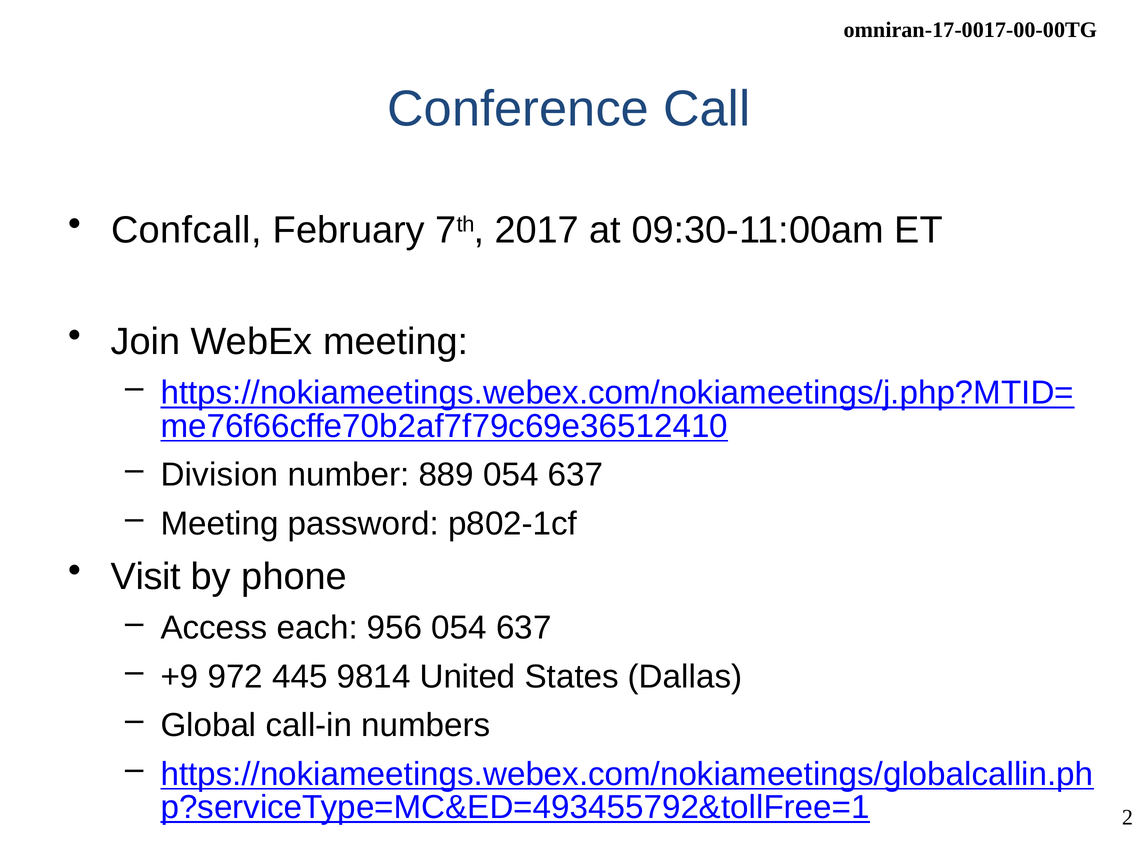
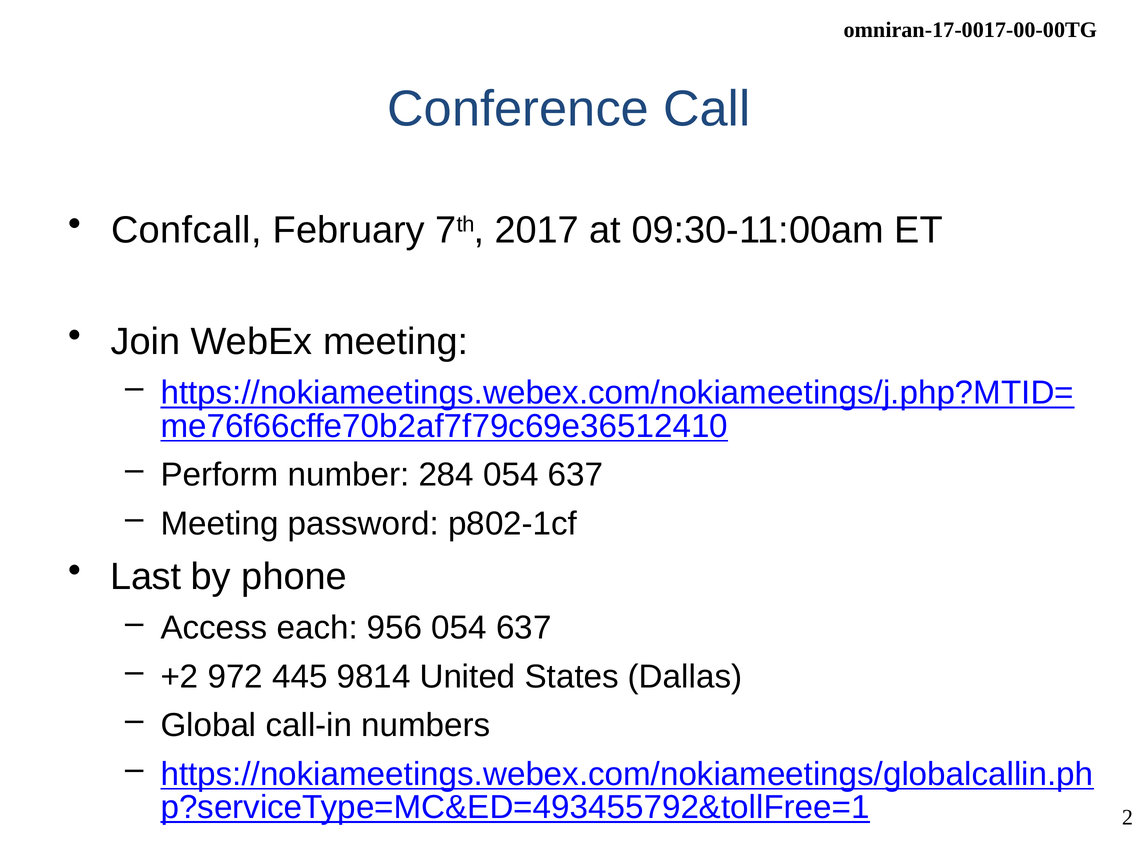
Division: Division -> Perform
889: 889 -> 284
Visit: Visit -> Last
+9: +9 -> +2
